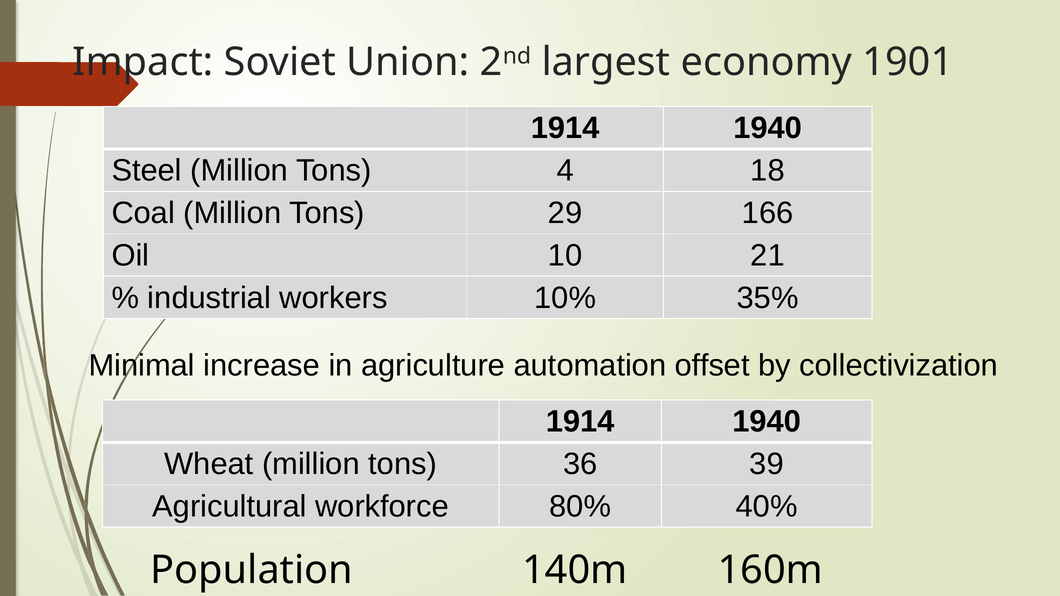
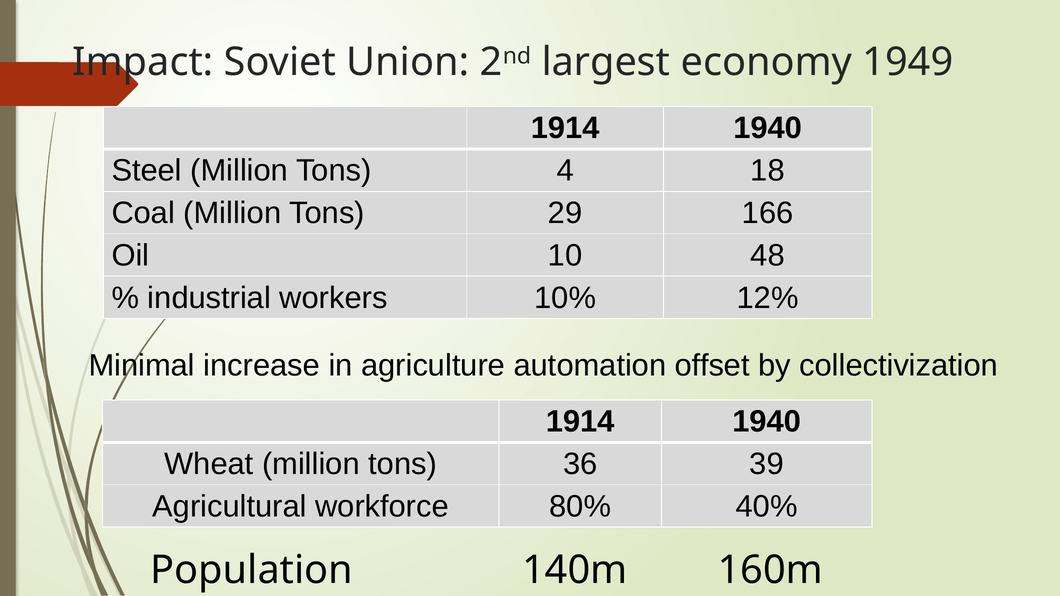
1901: 1901 -> 1949
21: 21 -> 48
35%: 35% -> 12%
